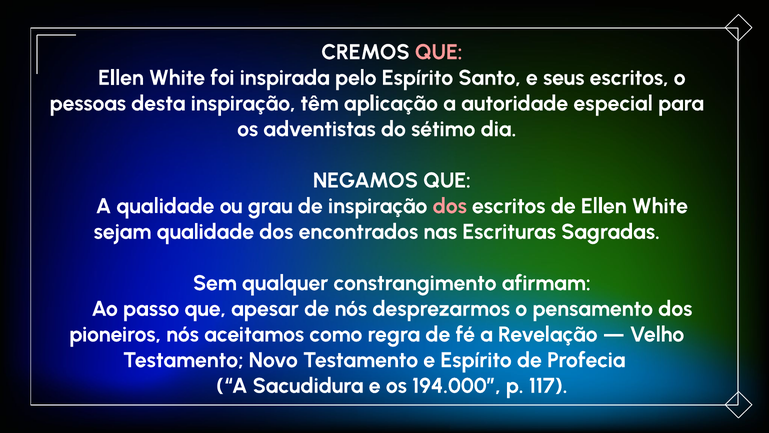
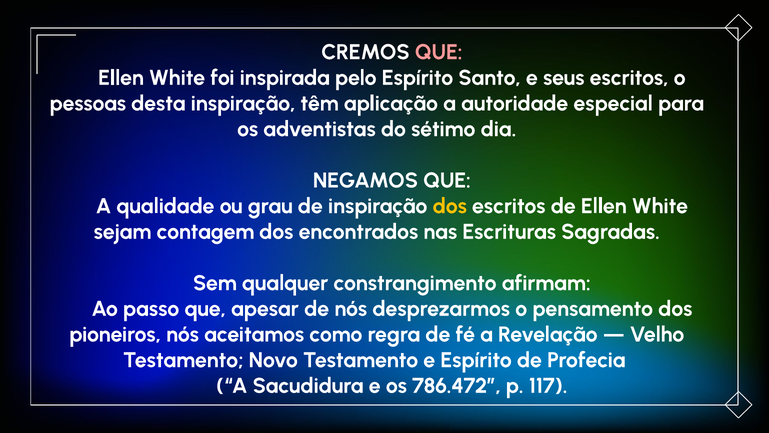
dos at (450, 206) colour: pink -> yellow
sejam qualidade: qualidade -> contagem
194.000: 194.000 -> 786.472
